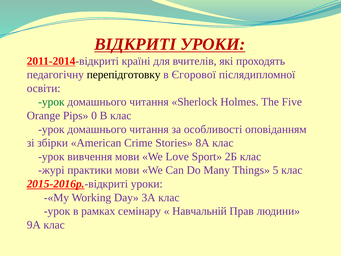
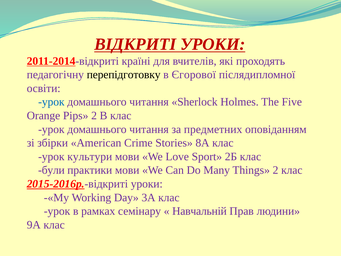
урок at (51, 102) colour: green -> blue
Pips 0: 0 -> 2
особливості: особливості -> предметних
вивчення: вивчення -> культури
журі: журі -> були
Things 5: 5 -> 2
